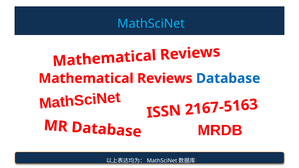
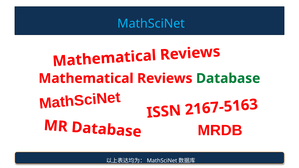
Database colour: blue -> green
